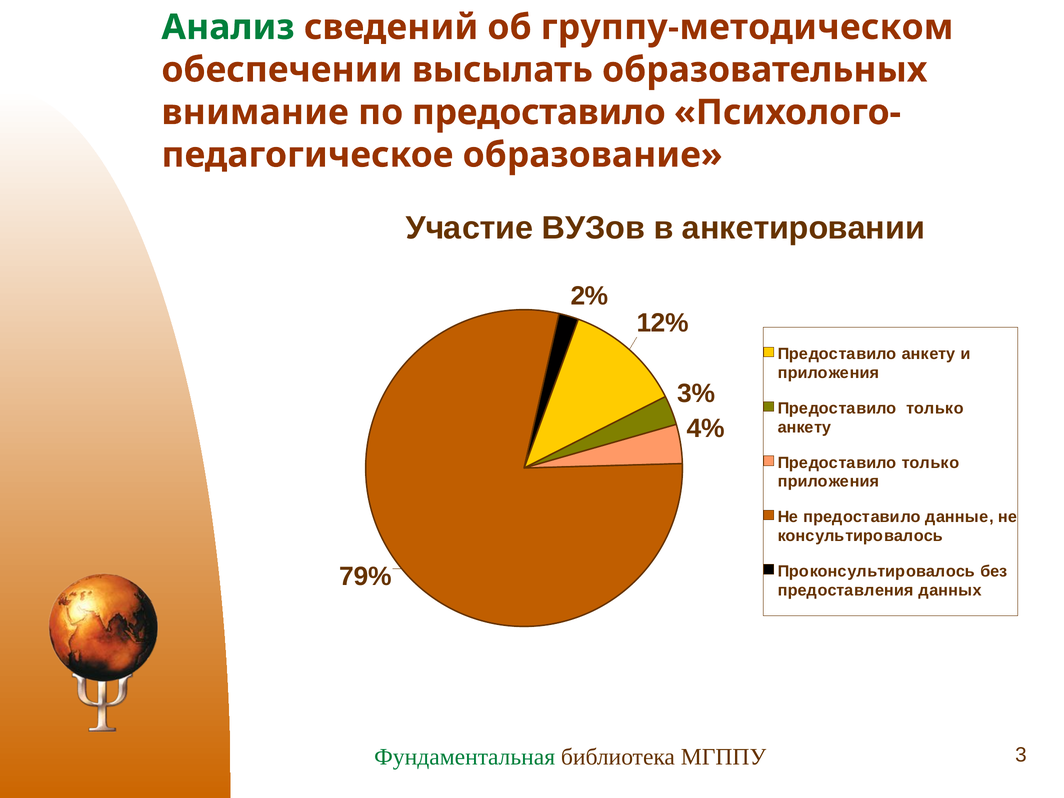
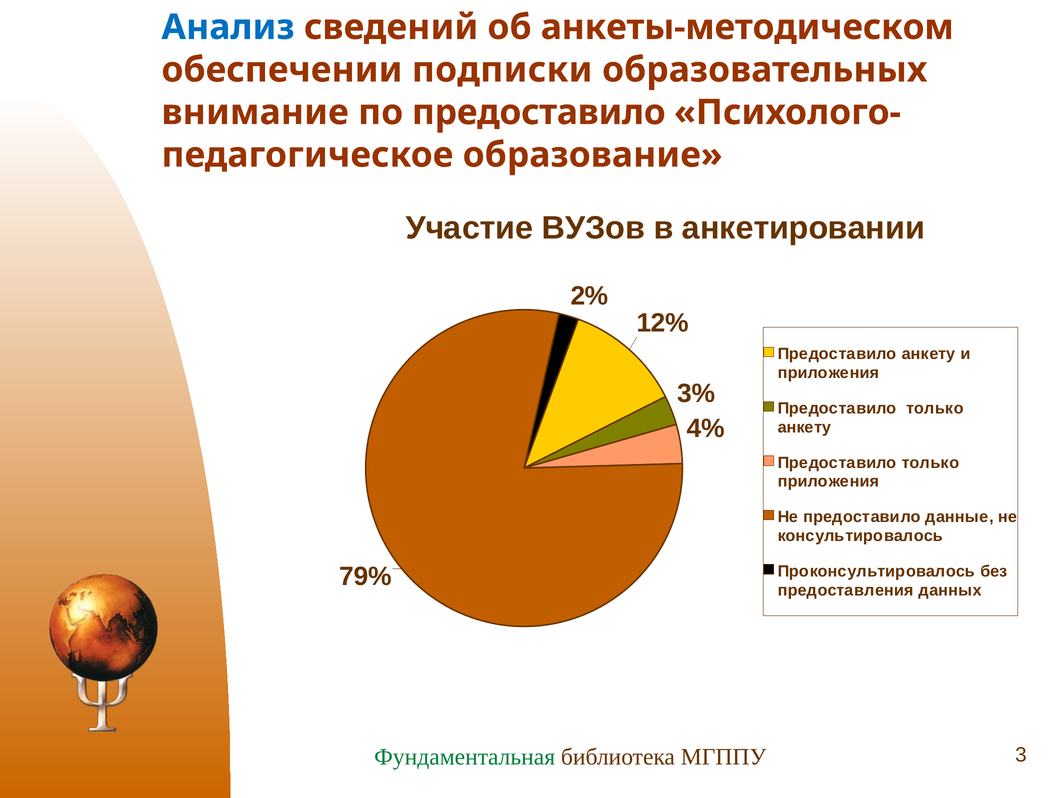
Анализ colour: green -> blue
группу-методическом: группу-методическом -> анкеты-методическом
высылать: высылать -> подписки
